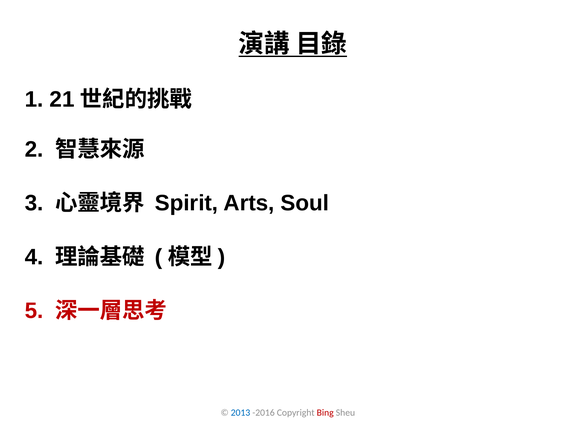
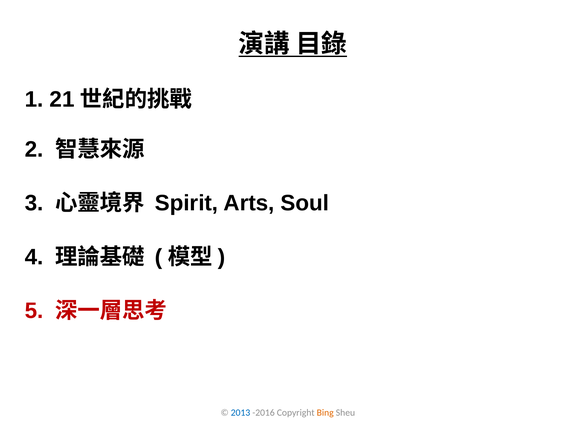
Bing colour: red -> orange
